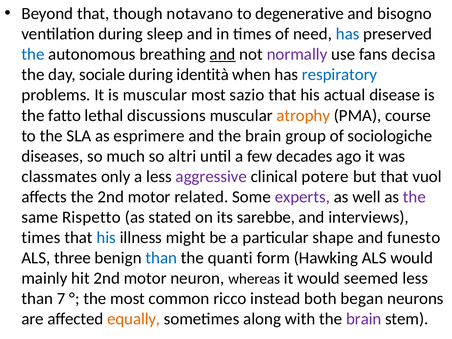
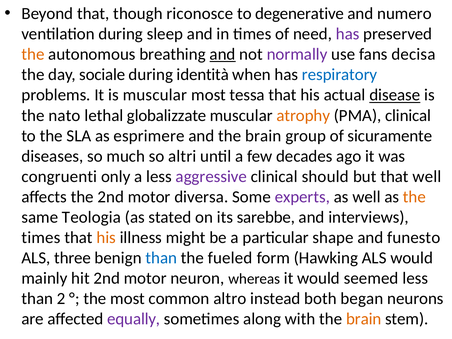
notavano: notavano -> riconosce
bisogno: bisogno -> numero
has at (348, 34) colour: blue -> purple
the at (33, 54) colour: blue -> orange
sazio: sazio -> tessa
disease underline: none -> present
fatto: fatto -> nato
discussions: discussions -> globalizzate
PMA course: course -> clinical
sociologiche: sociologiche -> sicuramente
classmates: classmates -> congruenti
potere: potere -> should
that vuol: vuol -> well
related: related -> diversa
the at (414, 197) colour: purple -> orange
Rispetto: Rispetto -> Teologia
his at (106, 238) colour: blue -> orange
quanti: quanti -> fueled
7: 7 -> 2
ricco: ricco -> altro
equally colour: orange -> purple
brain at (364, 319) colour: purple -> orange
